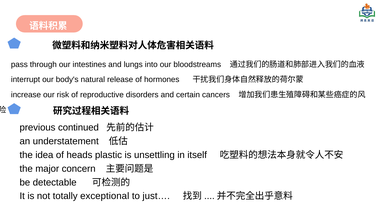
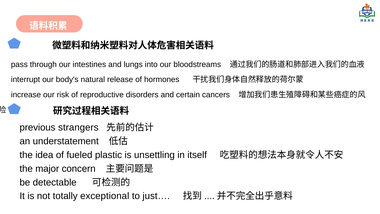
continued: continued -> strangers
heads: heads -> fueled
